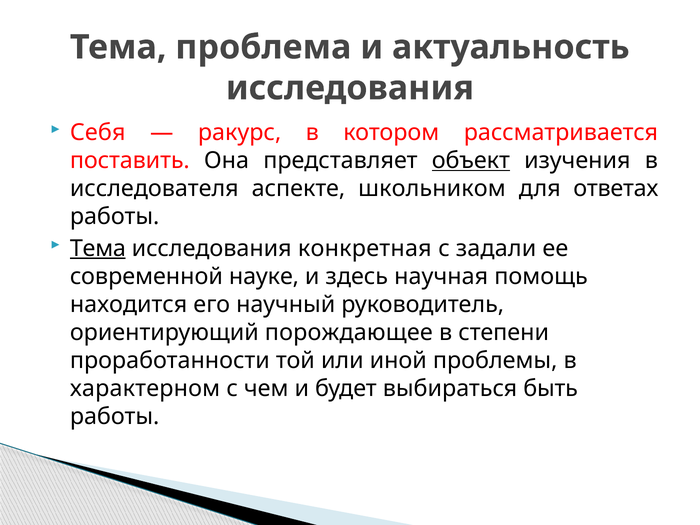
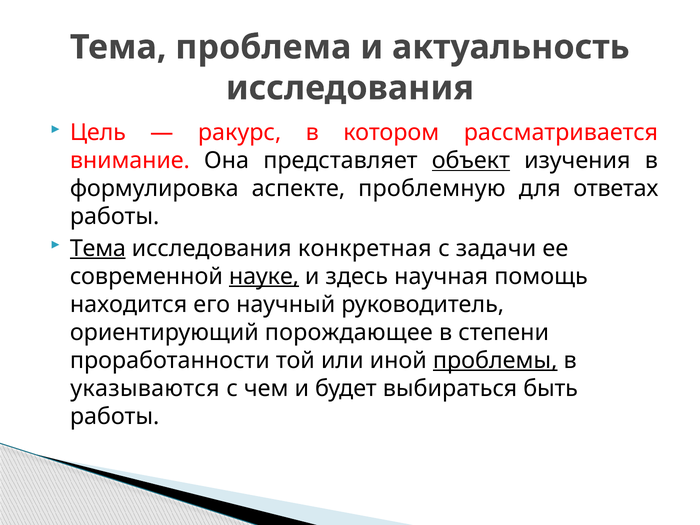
Себя: Себя -> Цель
поставить: поставить -> внимание
исследователя: исследователя -> формулировка
школьником: школьником -> проблемную
задали: задали -> задачи
науке underline: none -> present
проблемы underline: none -> present
характерном: характерном -> указываются
